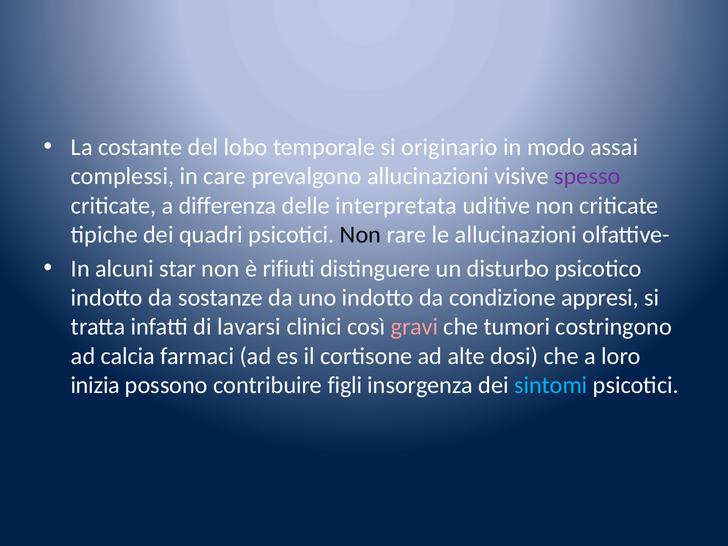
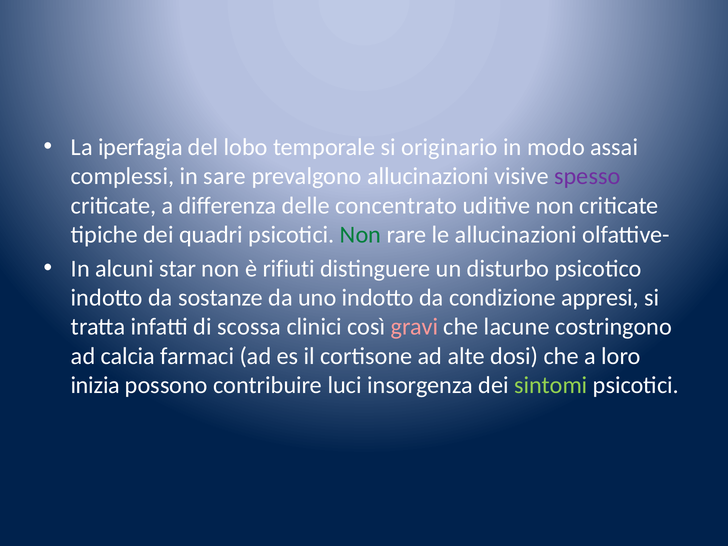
costante: costante -> iperfagia
care: care -> sare
interpretata: interpretata -> concentrato
Non at (361, 235) colour: black -> green
lavarsi: lavarsi -> scossa
tumori: tumori -> lacune
figli: figli -> luci
sintomi colour: light blue -> light green
